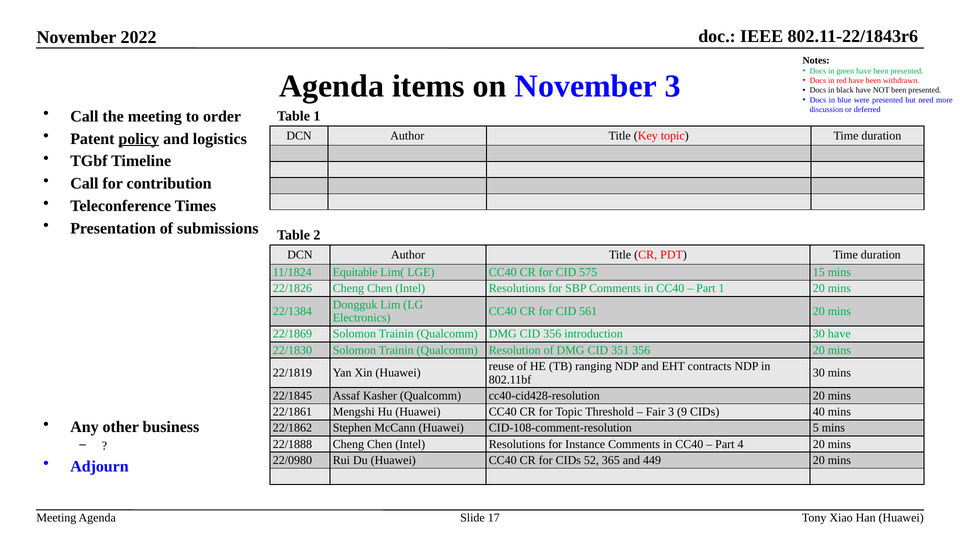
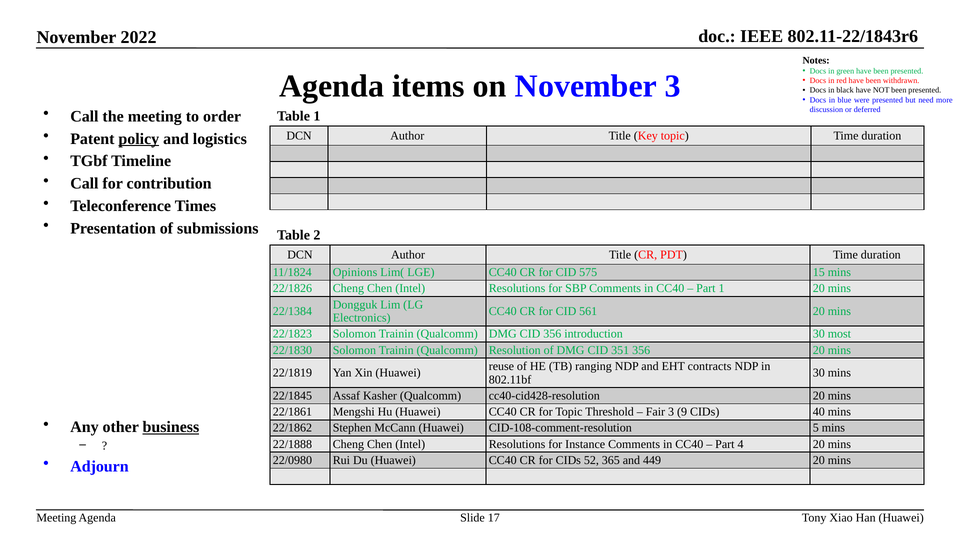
Equitable: Equitable -> Opinions
22/1869: 22/1869 -> 22/1823
30 have: have -> most
business underline: none -> present
